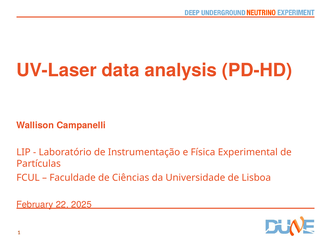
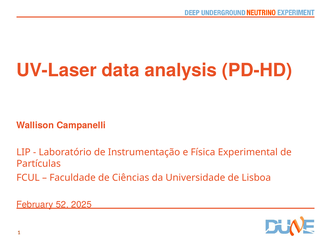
22: 22 -> 52
